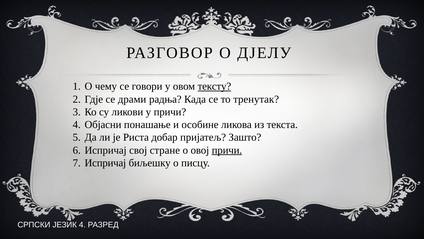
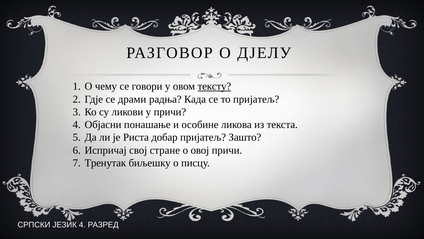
то тренутак: тренутак -> пријатељ
причи at (227, 150) underline: present -> none
Испричај at (105, 163): Испричај -> Тренутак
